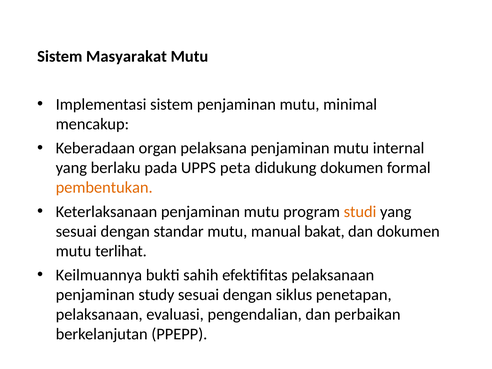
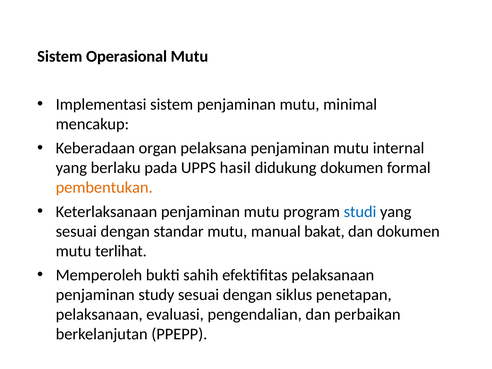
Masyarakat: Masyarakat -> Operasional
peta: peta -> hasil
studi colour: orange -> blue
Keilmuannya: Keilmuannya -> Memperoleh
